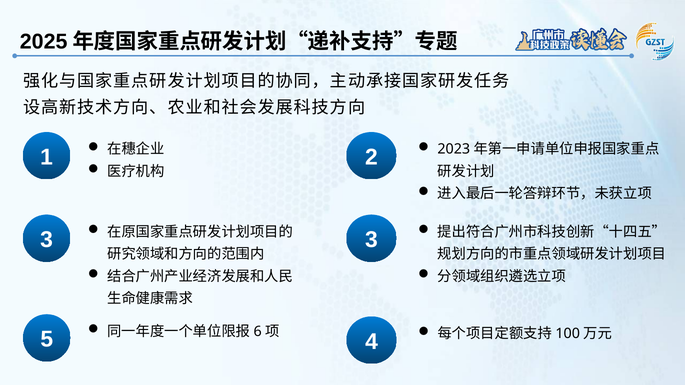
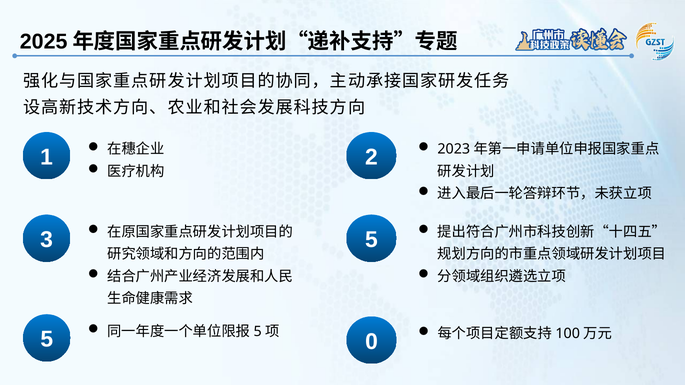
3 3: 3 -> 5
6 at (258, 332): 6 -> 5
4: 4 -> 0
